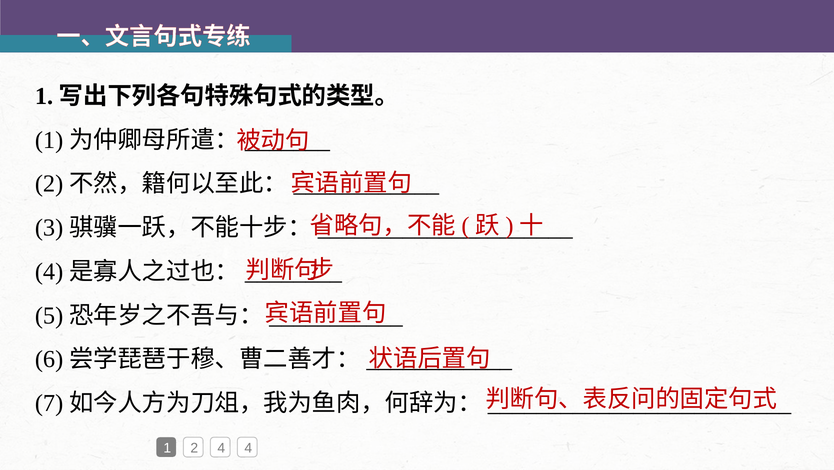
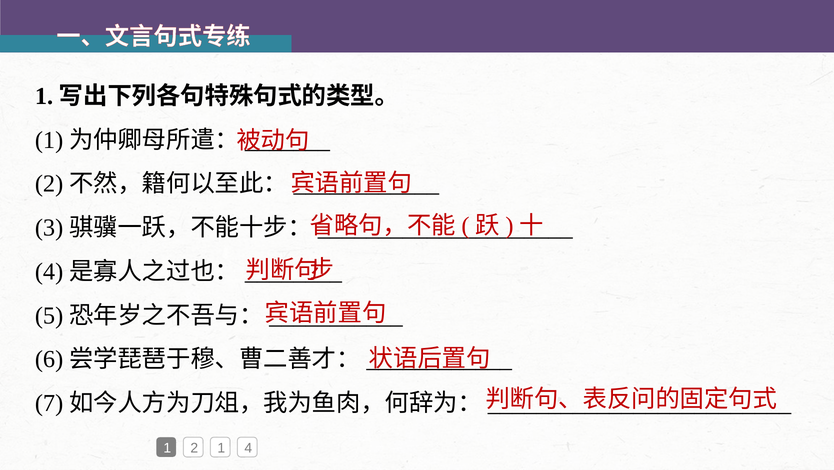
2 4: 4 -> 1
